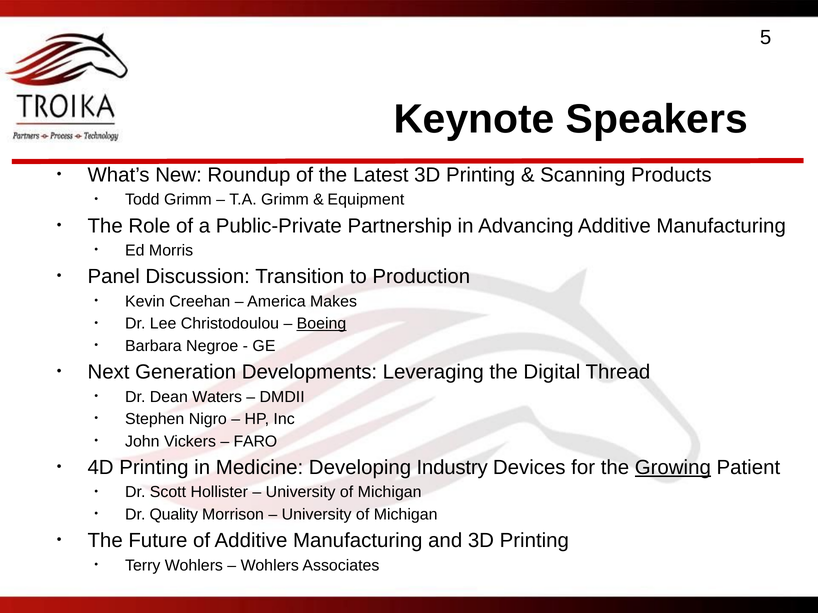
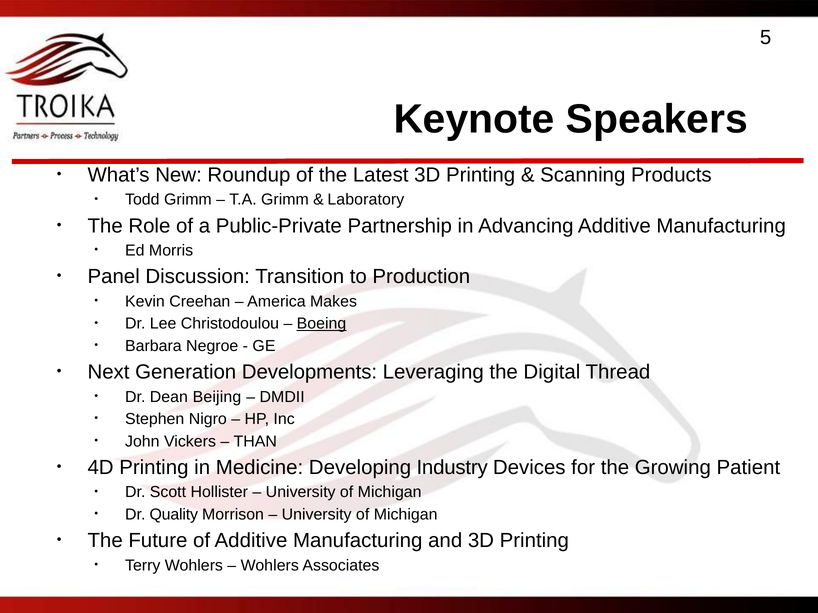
Equipment: Equipment -> Laboratory
Waters: Waters -> Beijing
FARO: FARO -> THAN
Growing underline: present -> none
